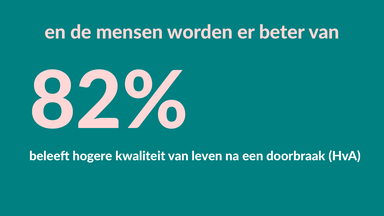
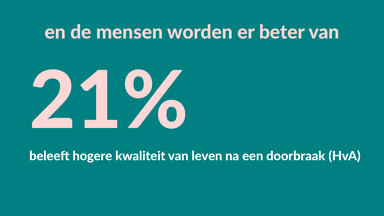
82%: 82% -> 21%
